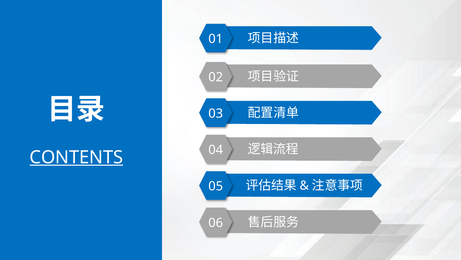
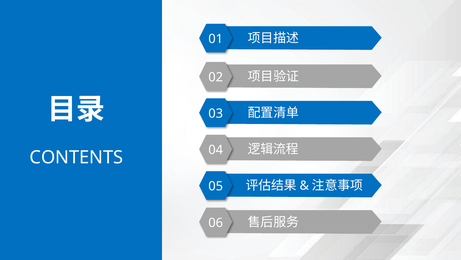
CONTENTS underline: present -> none
